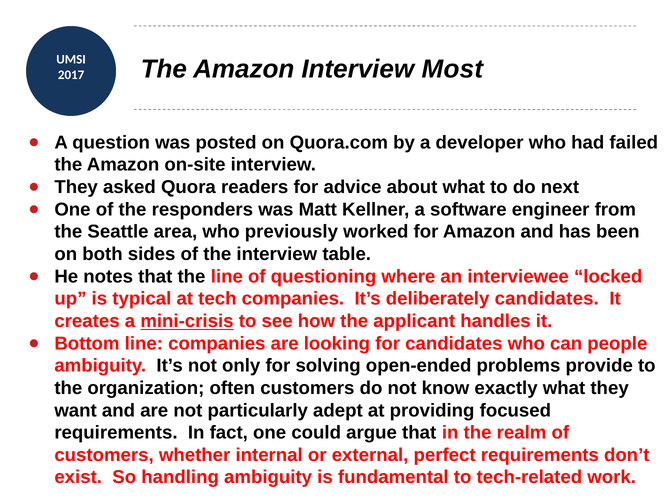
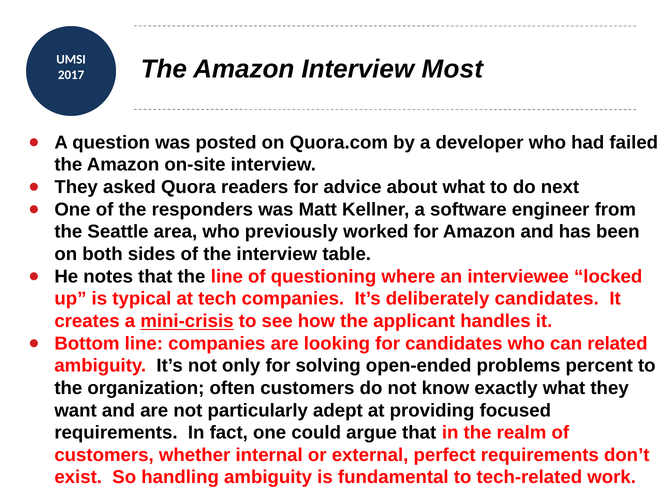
people: people -> related
provide: provide -> percent
